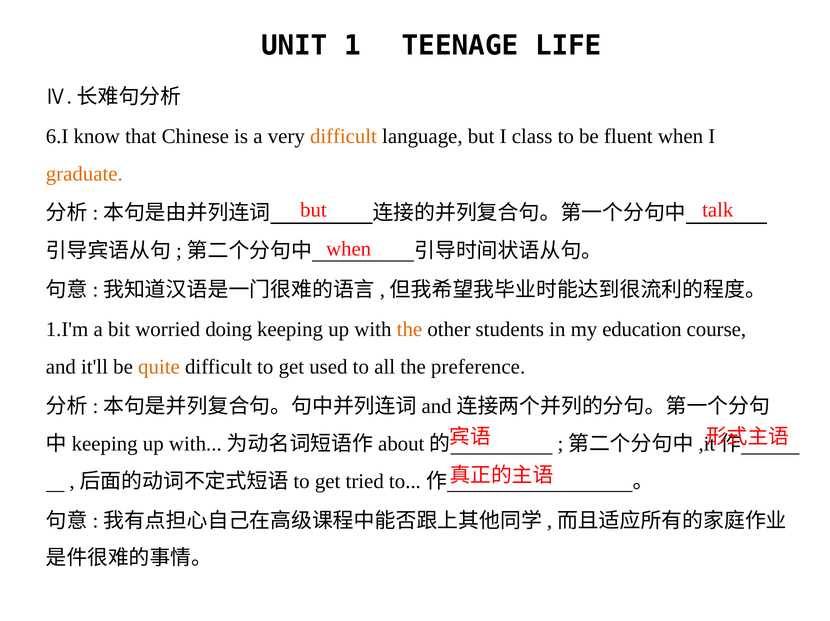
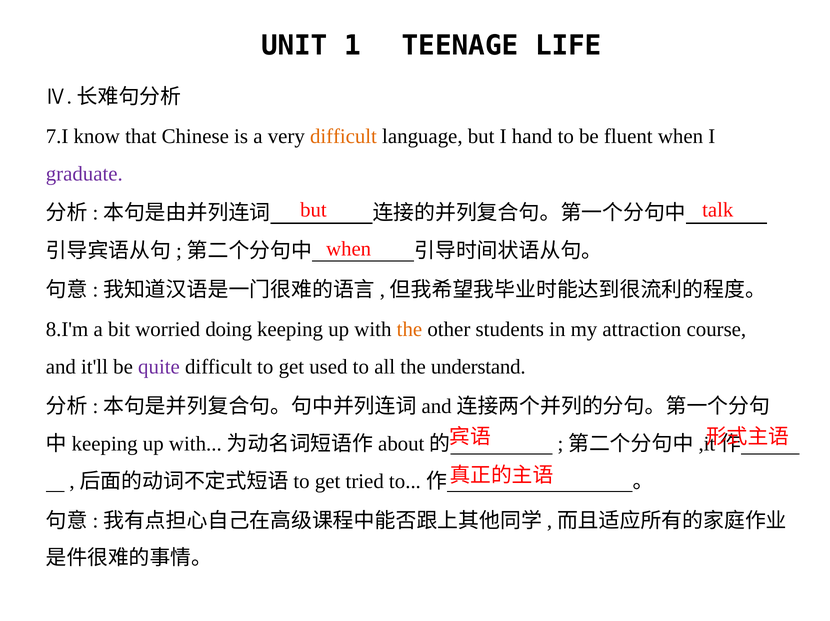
6.I: 6.I -> 7.I
class: class -> hand
graduate colour: orange -> purple
1.I'm: 1.I'm -> 8.I'm
education: education -> attraction
quite colour: orange -> purple
preference: preference -> understand
